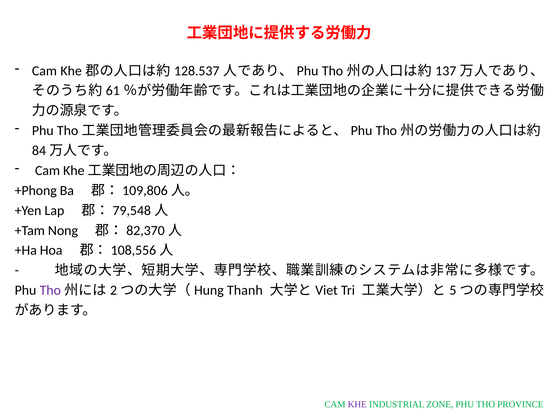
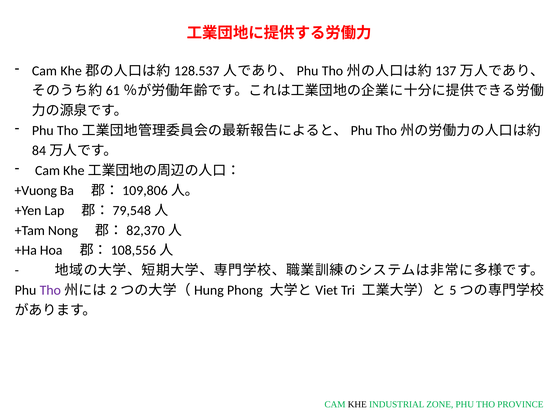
+Phong: +Phong -> +Vuong
Thanh: Thanh -> Phong
KHE at (357, 404) colour: purple -> black
